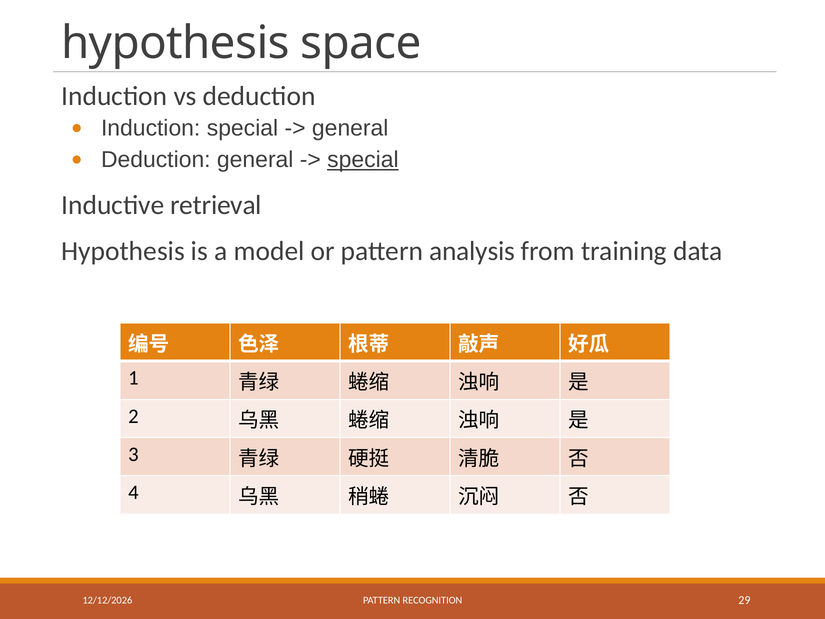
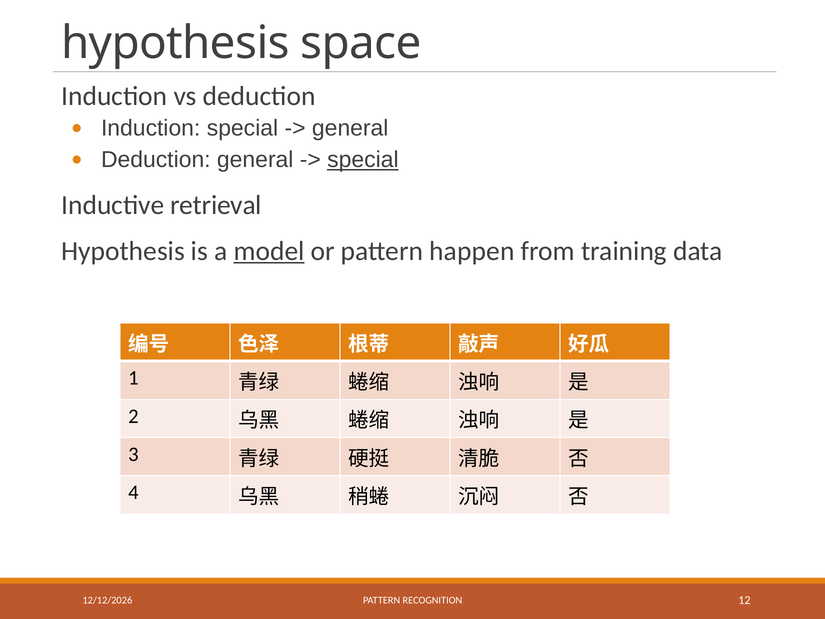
model underline: none -> present
analysis: analysis -> happen
29: 29 -> 12
